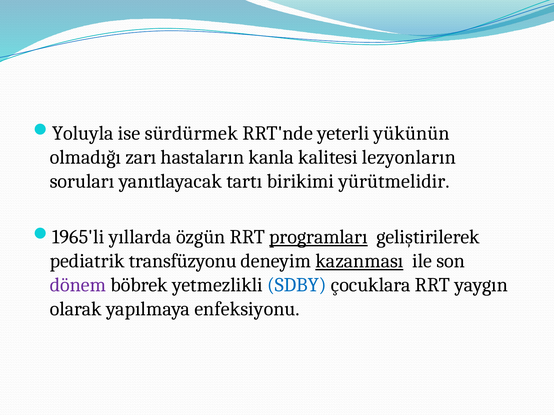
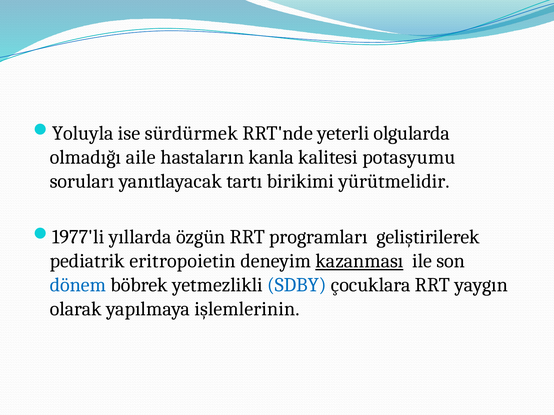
yükünün: yükünün -> olgularda
zarı: zarı -> aile
lezyonların: lezyonların -> potasyumu
1965'li: 1965'li -> 1977'li
programları underline: present -> none
transfüzyonu: transfüzyonu -> eritropoietin
dönem colour: purple -> blue
enfeksiyonu: enfeksiyonu -> işlemlerinin
